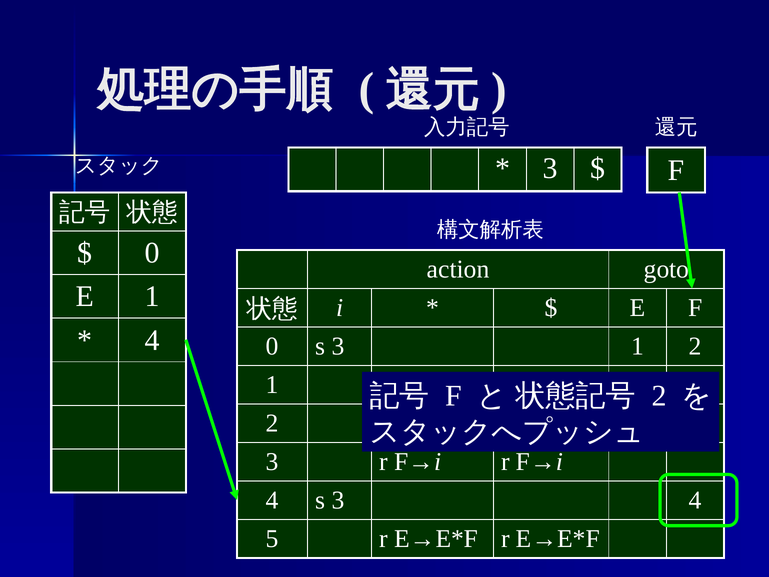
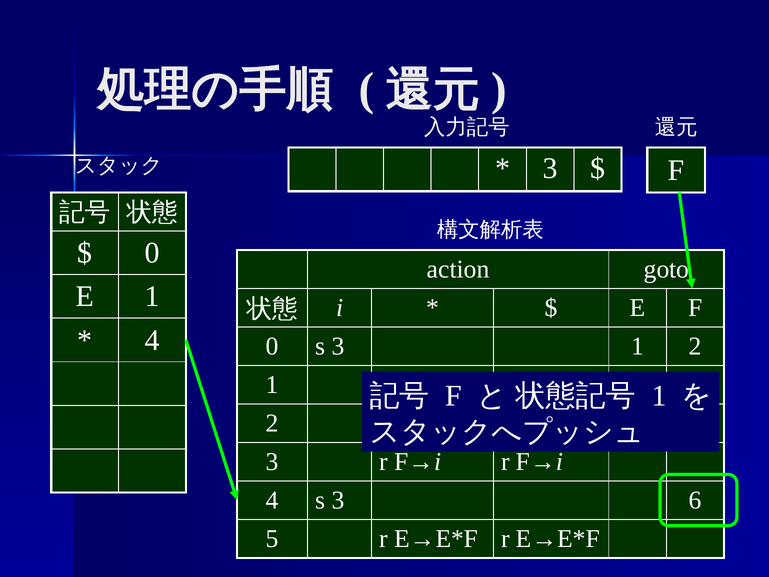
2 at (659, 396): 2 -> 1
3 4: 4 -> 6
